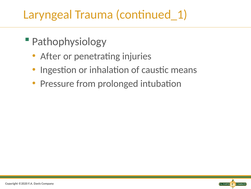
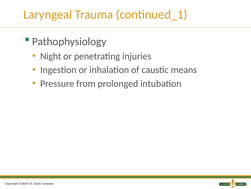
After: After -> Night
